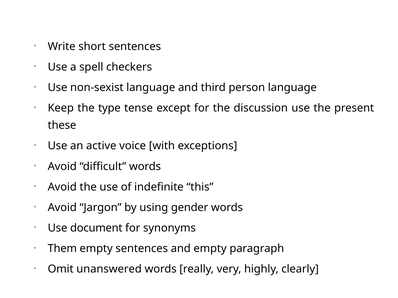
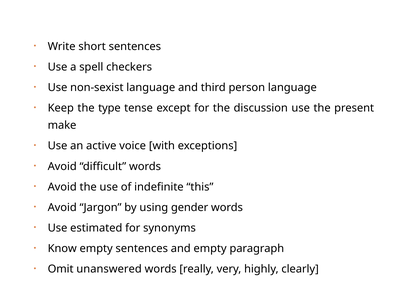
these: these -> make
document: document -> estimated
Them: Them -> Know
